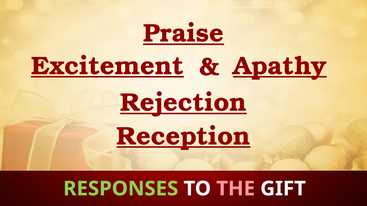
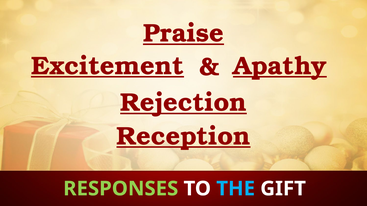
THE colour: pink -> light blue
